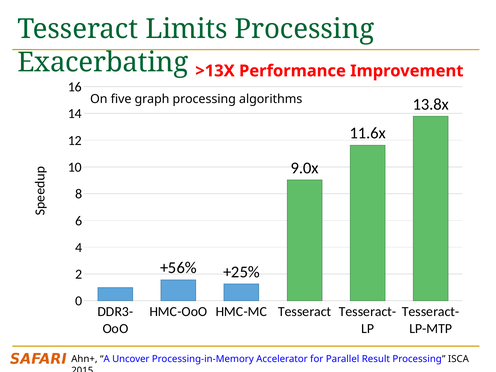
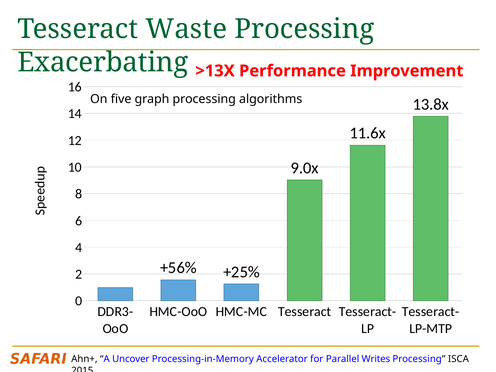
Limits: Limits -> Waste
Result: Result -> Writes
